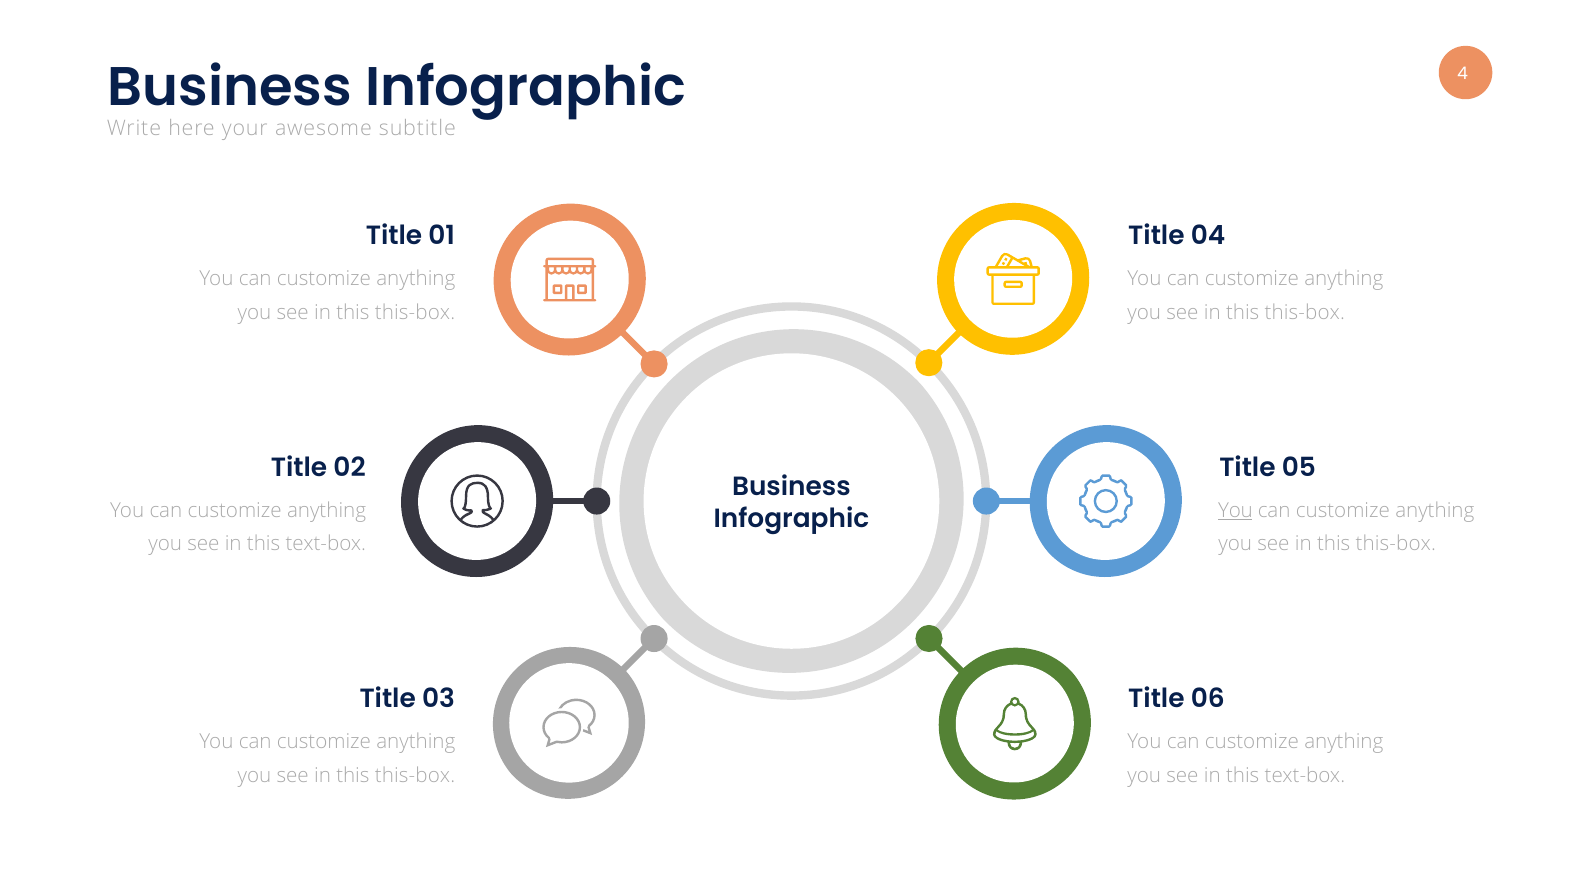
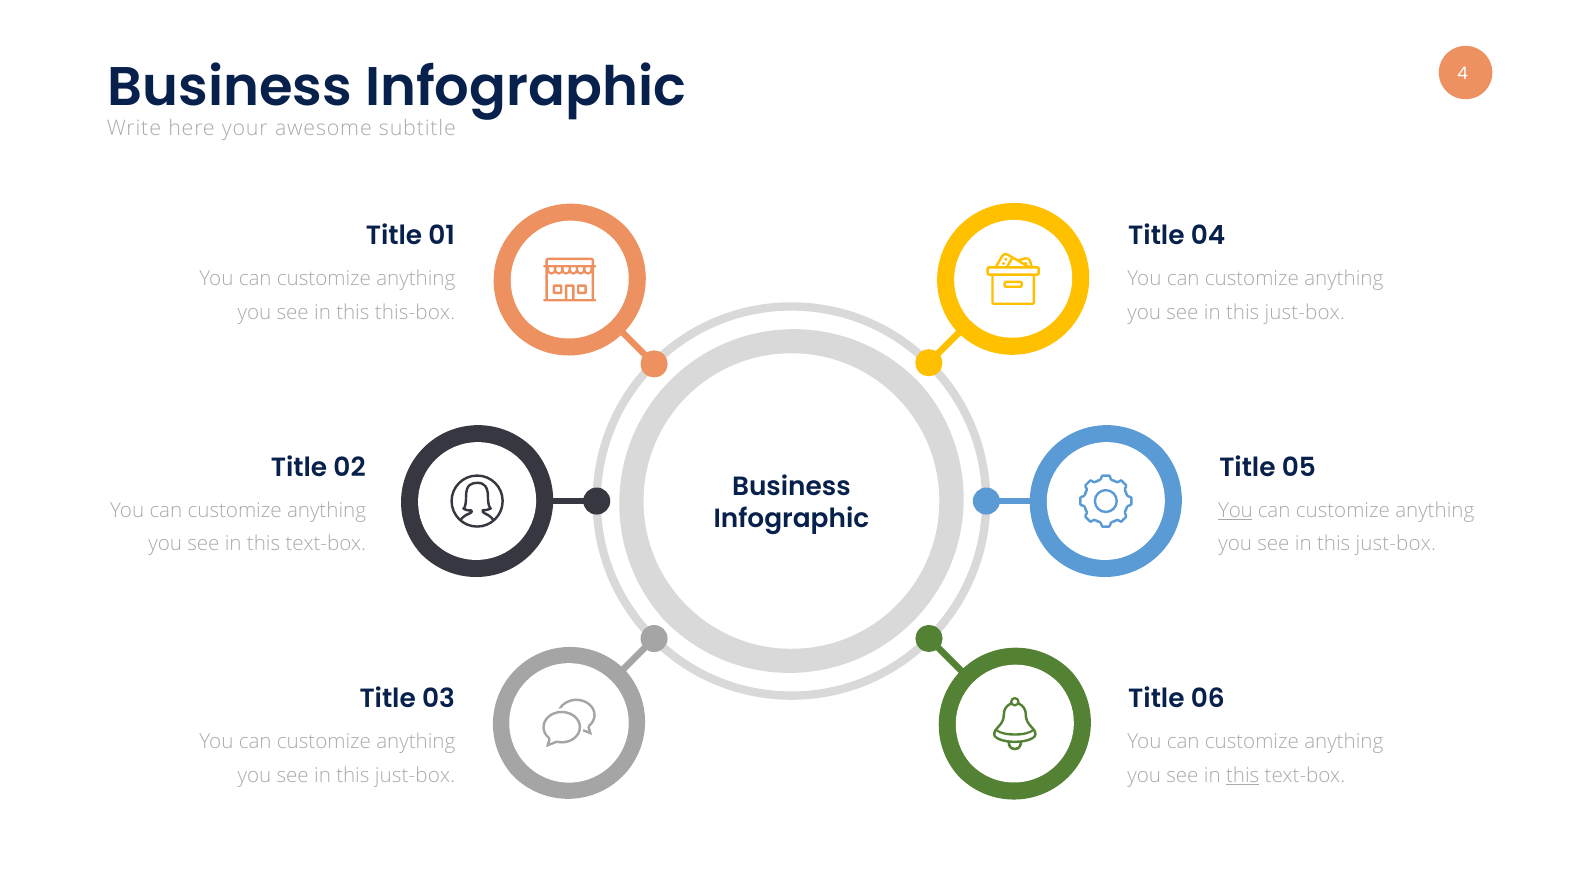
this-box at (1305, 313): this-box -> just-box
this-box at (1396, 545): this-box -> just-box
this-box at (415, 776): this-box -> just-box
this at (1243, 776) underline: none -> present
